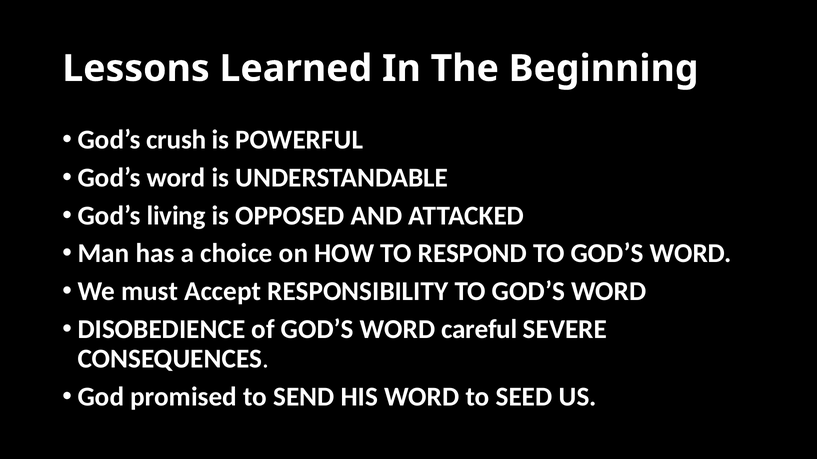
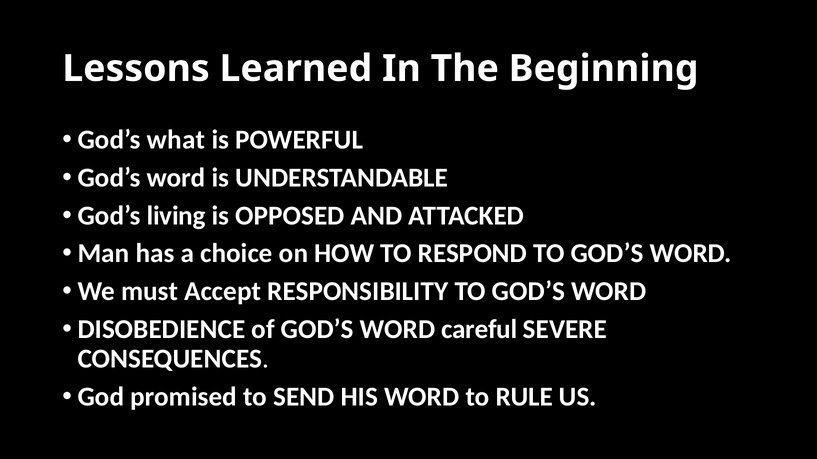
crush: crush -> what
SEED: SEED -> RULE
